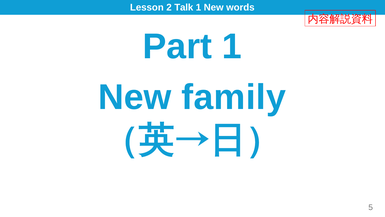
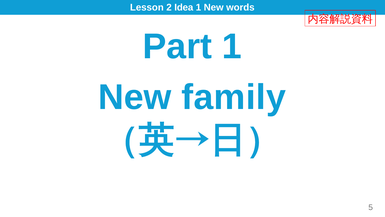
Talk: Talk -> Idea
